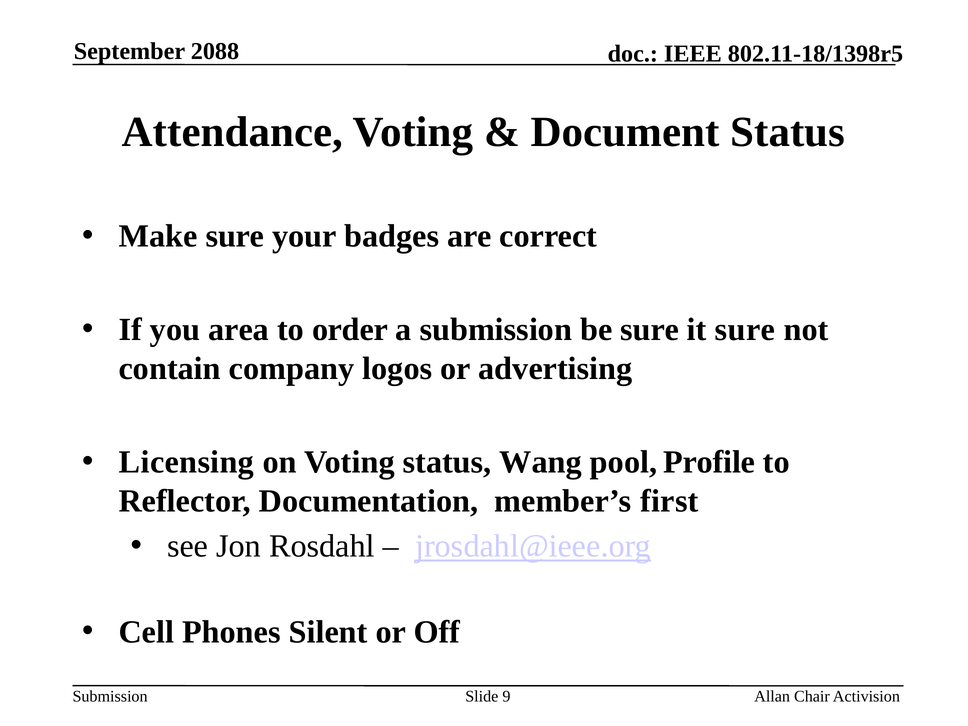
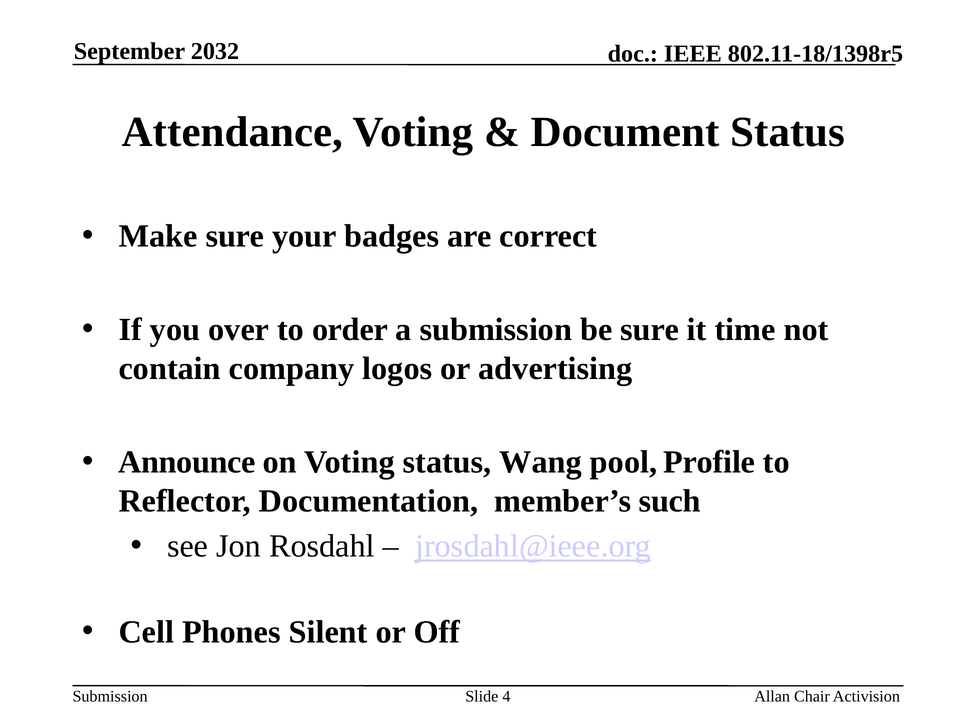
2088: 2088 -> 2032
area: area -> over
it sure: sure -> time
Licensing: Licensing -> Announce
first: first -> such
9: 9 -> 4
